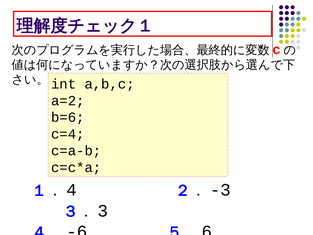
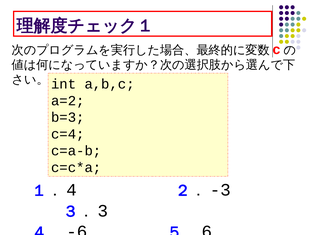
b=6: b=6 -> b=3
